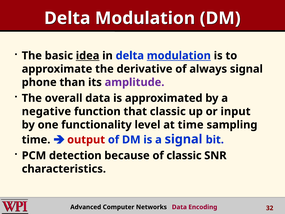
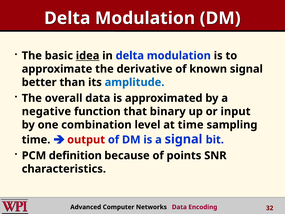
modulation at (179, 56) underline: present -> none
always: always -> known
phone: phone -> better
amplitude colour: purple -> blue
that classic: classic -> binary
functionality: functionality -> combination
detection: detection -> definition
of classic: classic -> points
